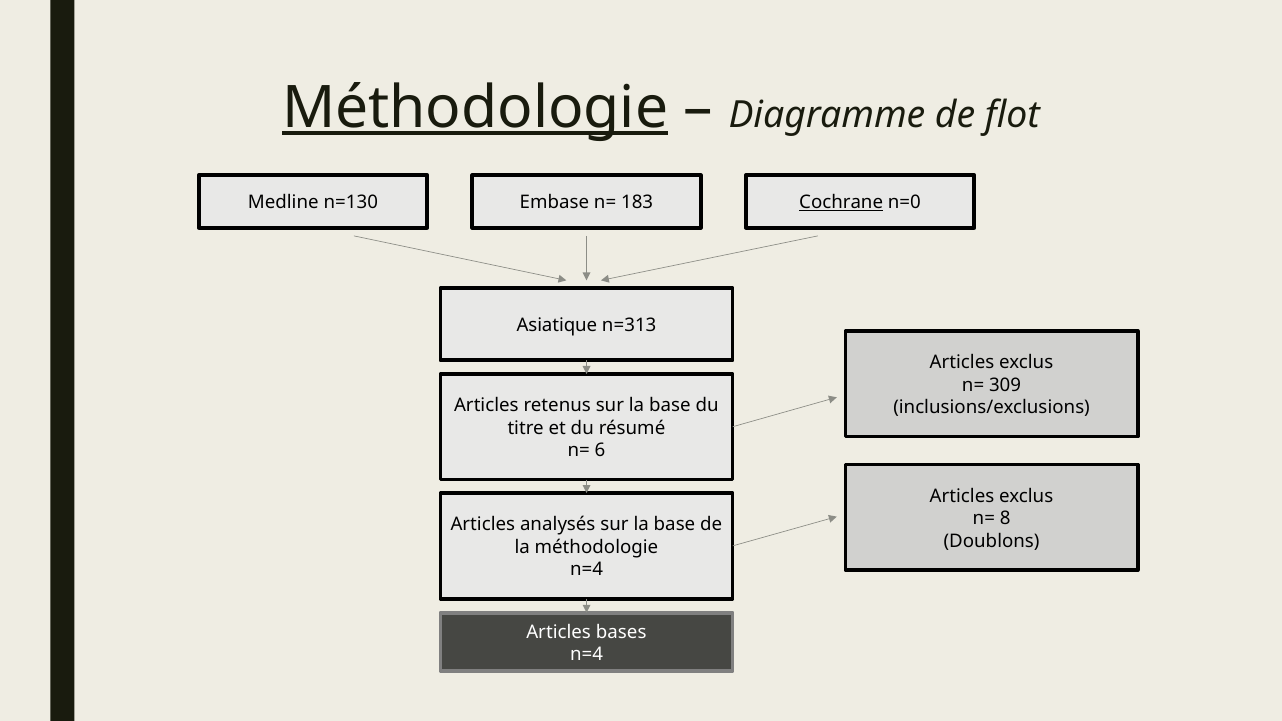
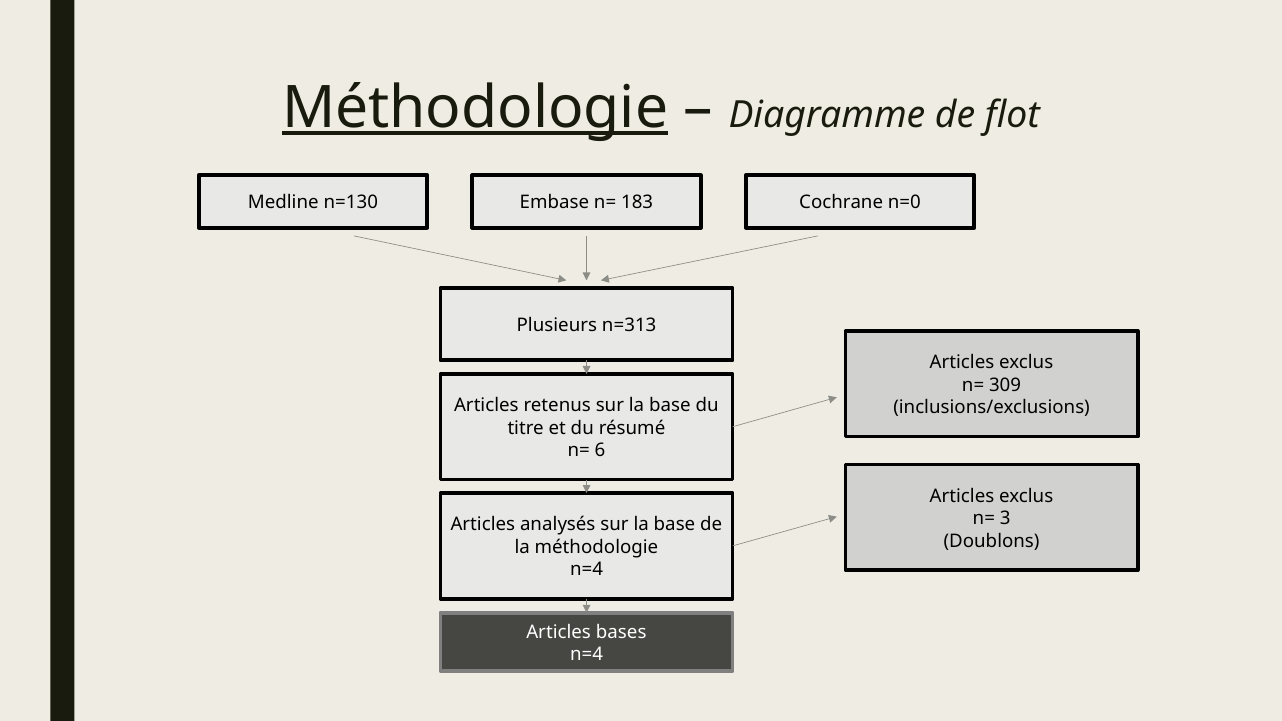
Cochrane underline: present -> none
Asiatique: Asiatique -> Plusieurs
8: 8 -> 3
